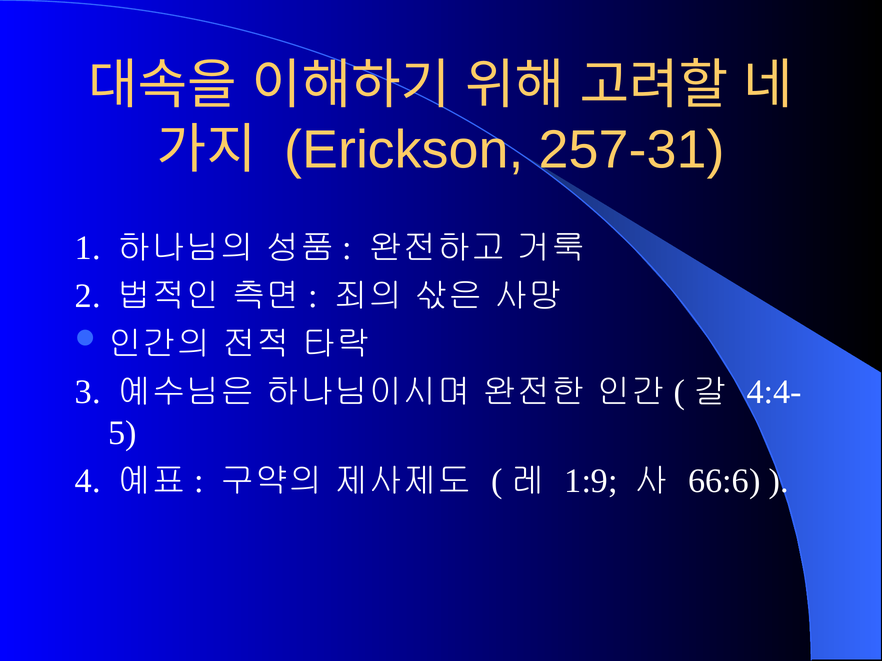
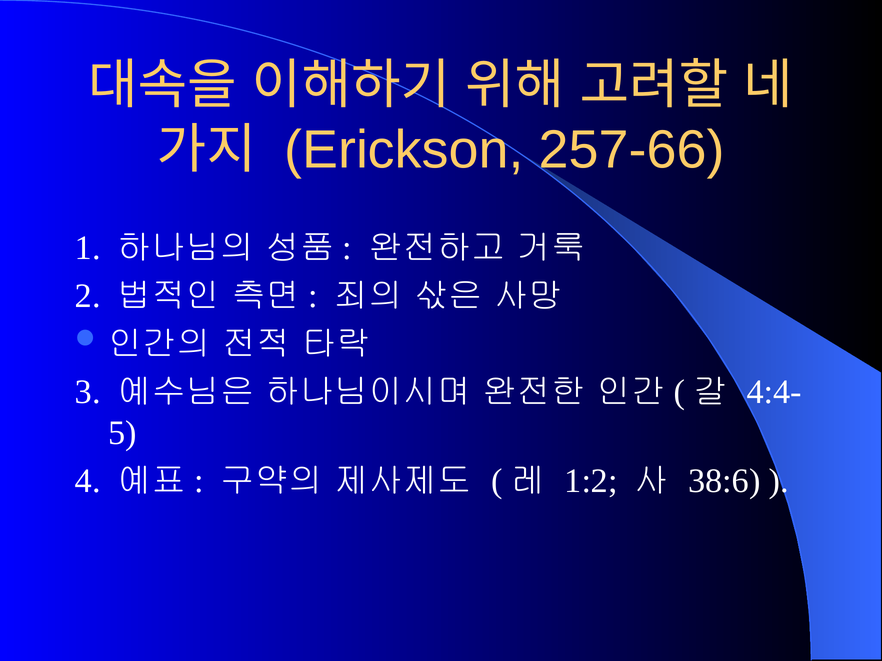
257-31: 257-31 -> 257-66
1:9: 1:9 -> 1:2
66:6: 66:6 -> 38:6
